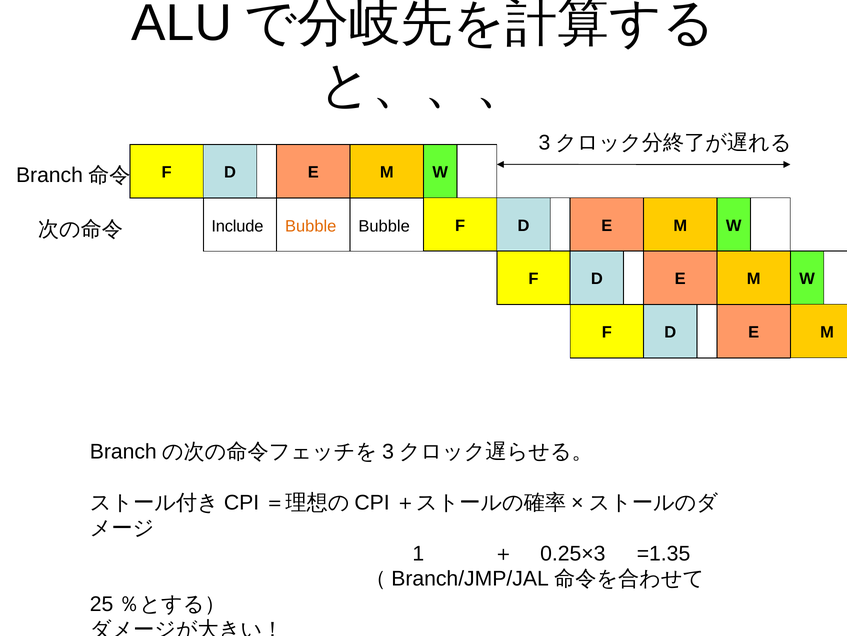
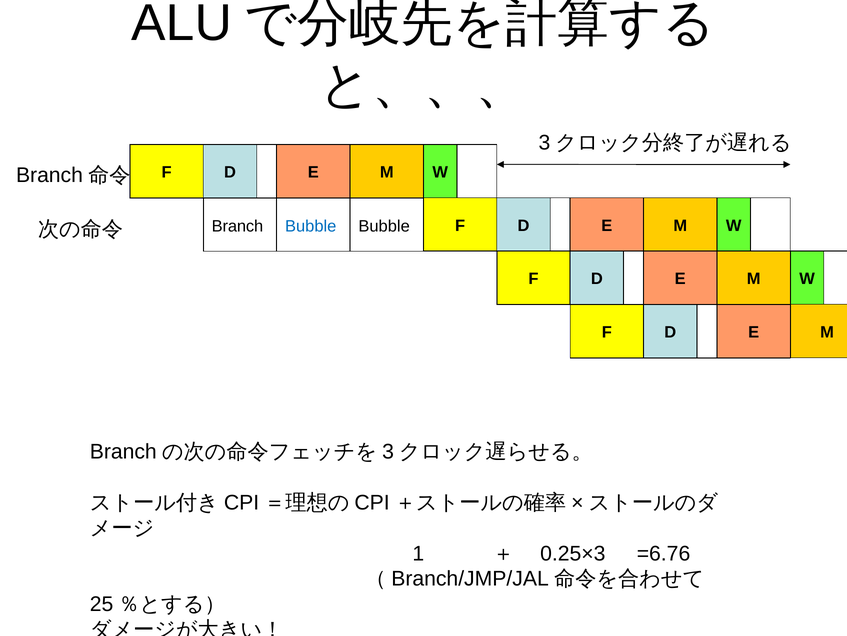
Include: Include -> Branch
Bubble at (311, 226) colour: orange -> blue
=1.35: =1.35 -> =6.76
